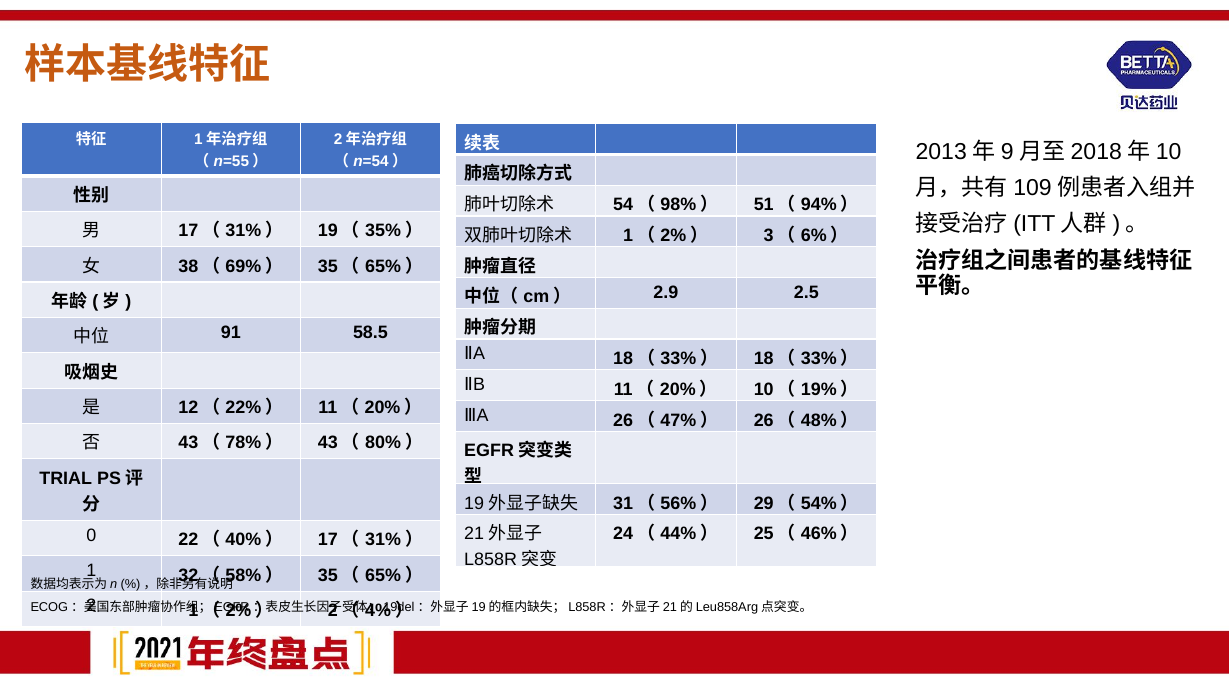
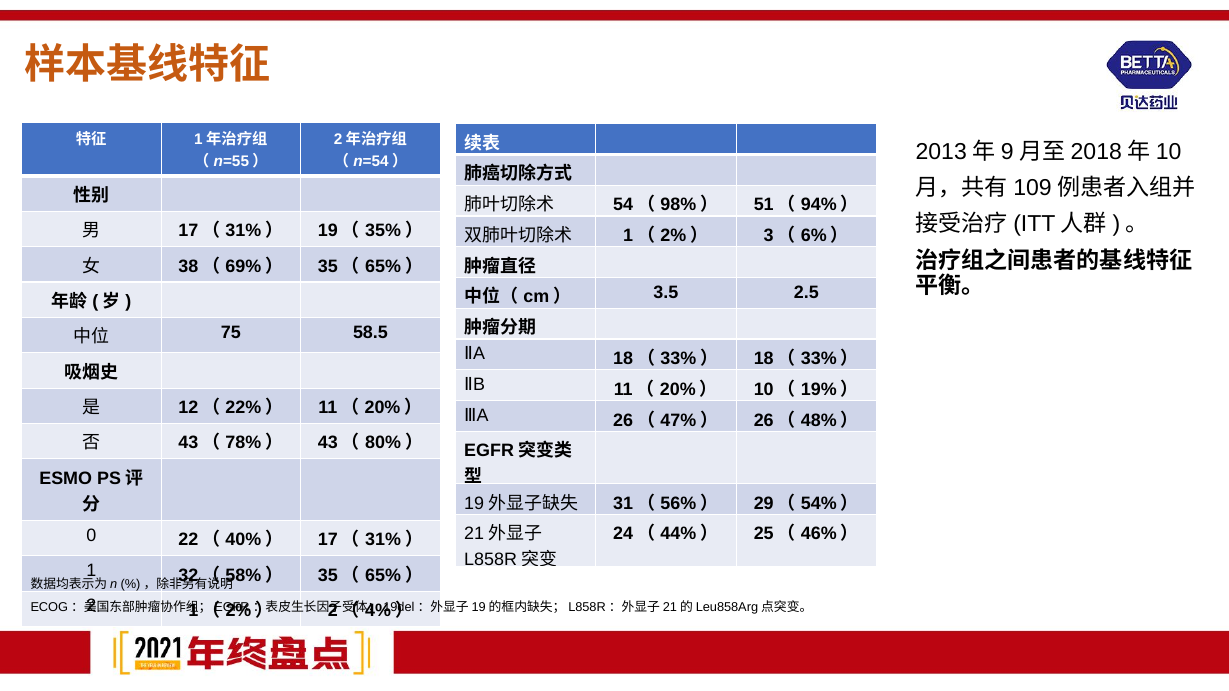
2.9: 2.9 -> 3.5
91: 91 -> 75
TRIAL: TRIAL -> ESMO
